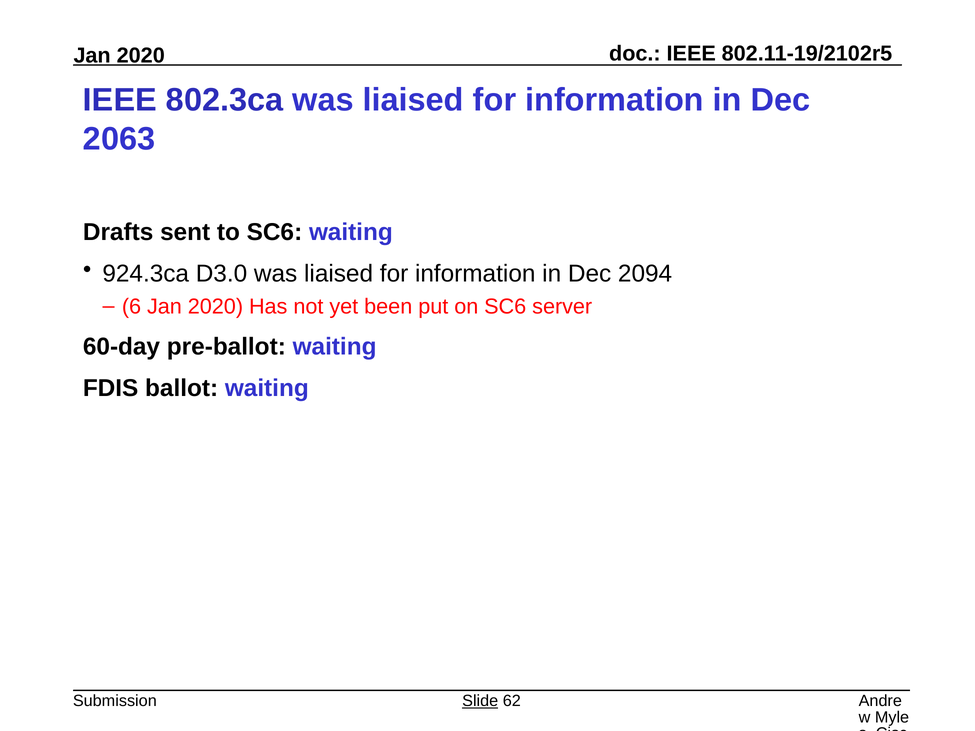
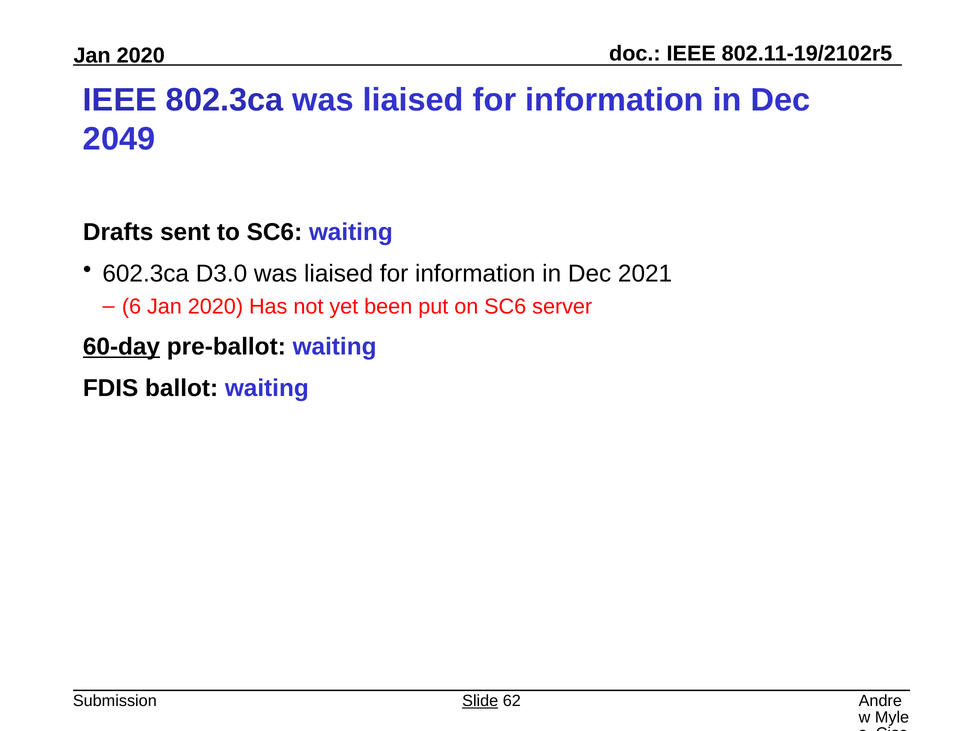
2063: 2063 -> 2049
924.3ca: 924.3ca -> 602.3ca
2094: 2094 -> 2021
60-day underline: none -> present
